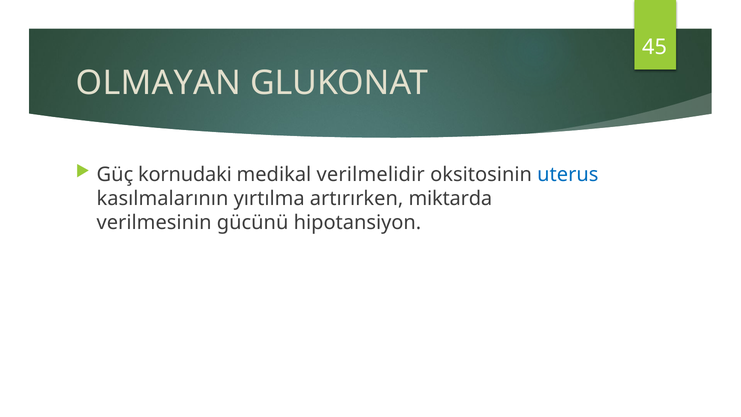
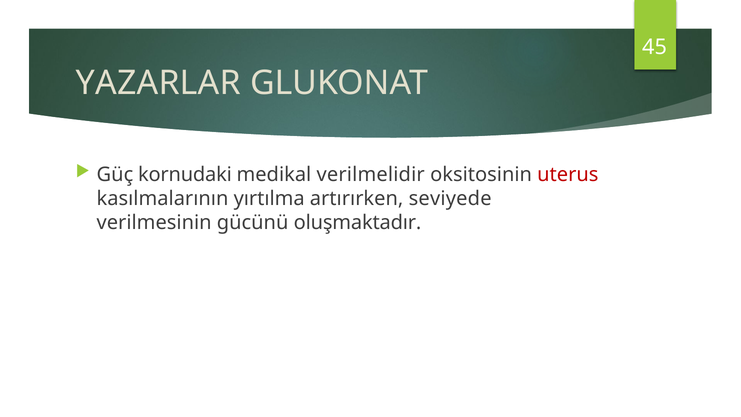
OLMAYAN: OLMAYAN -> YAZARLAR
uterus colour: blue -> red
miktarda: miktarda -> seviyede
hipotansiyon: hipotansiyon -> oluşmaktadır
